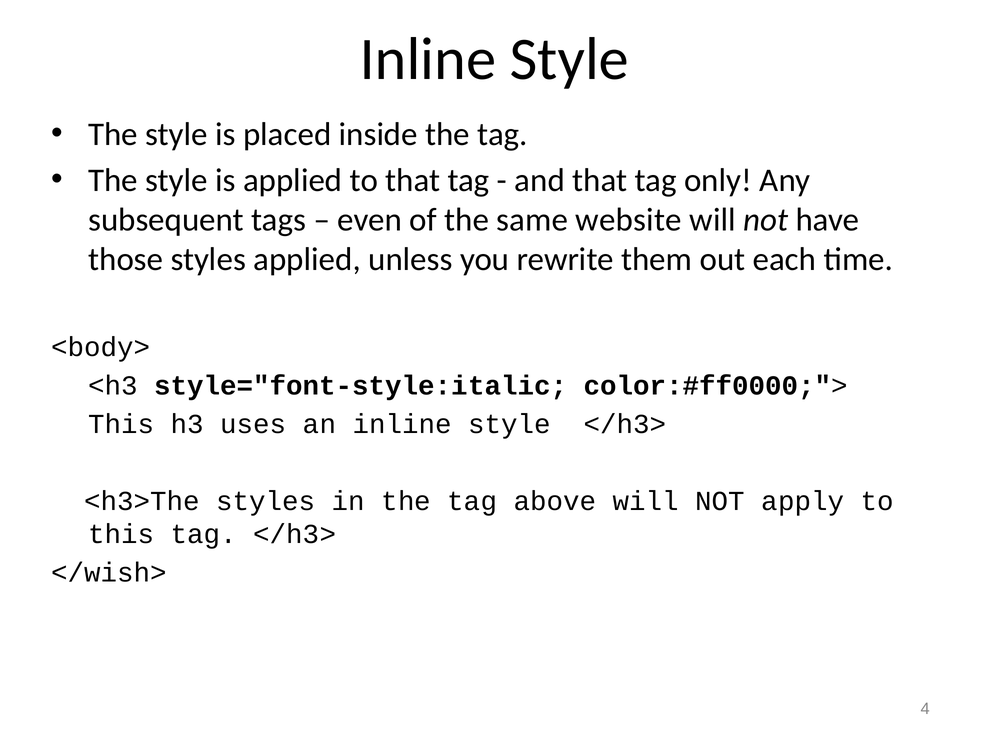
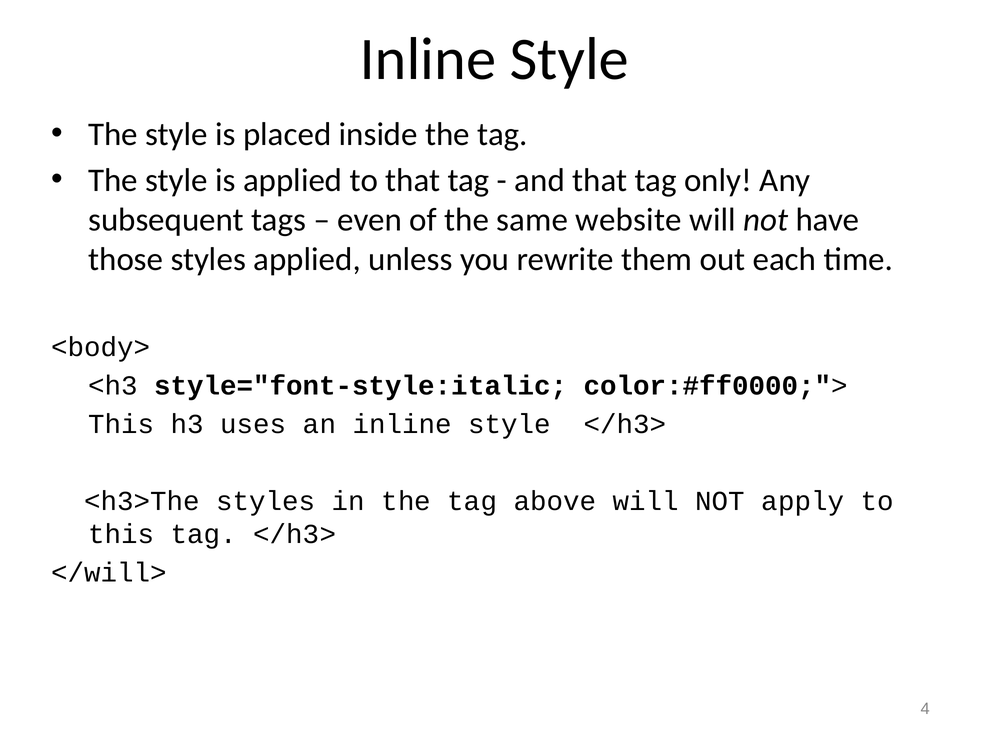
</wish>: </wish> -> </will>
